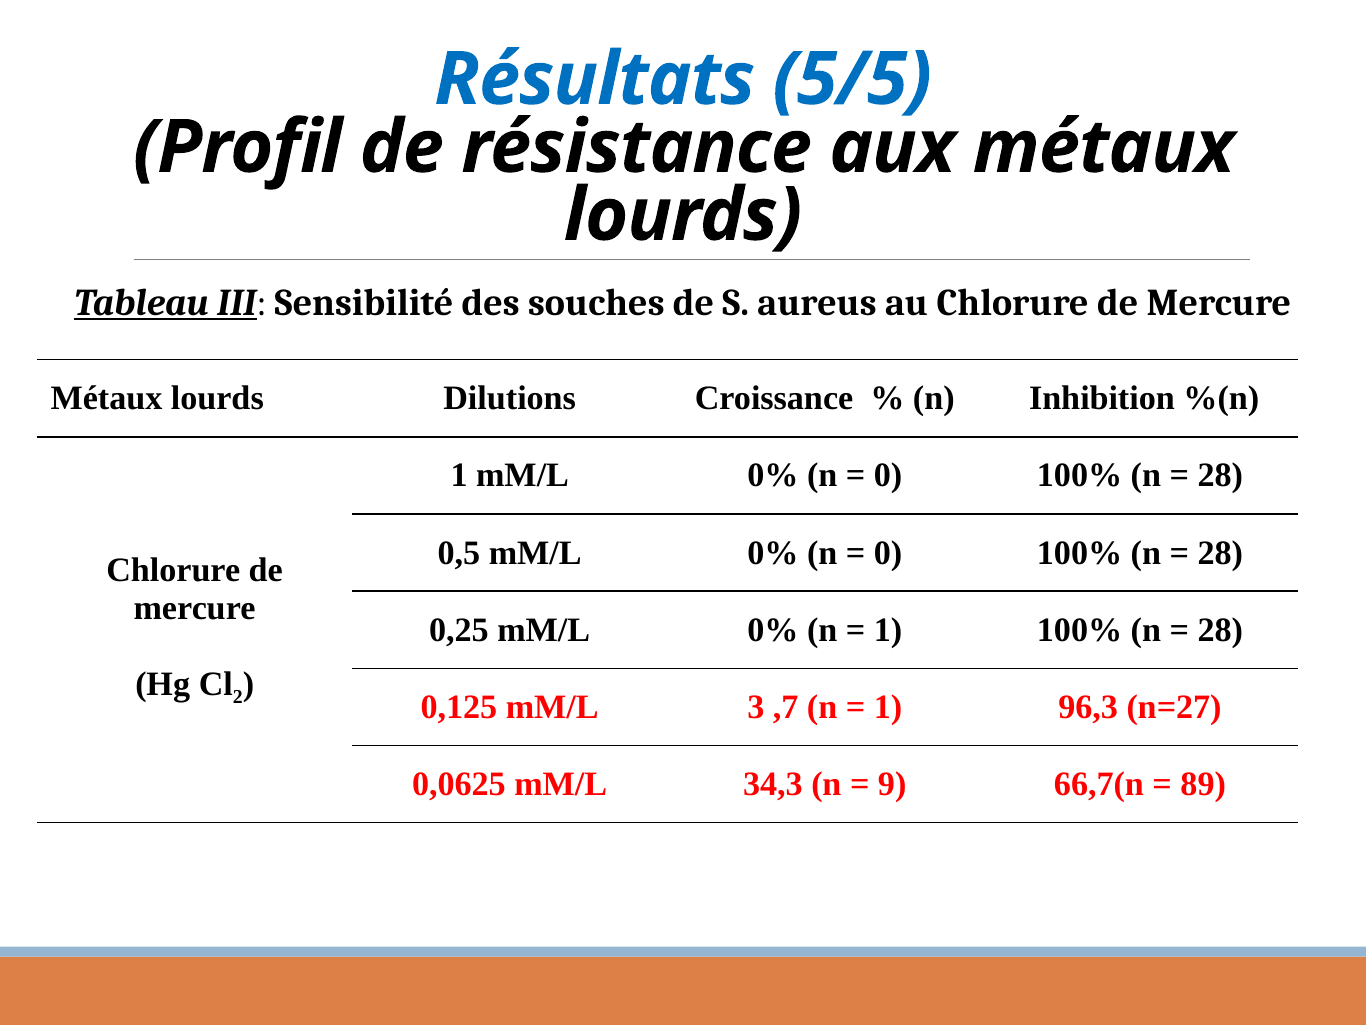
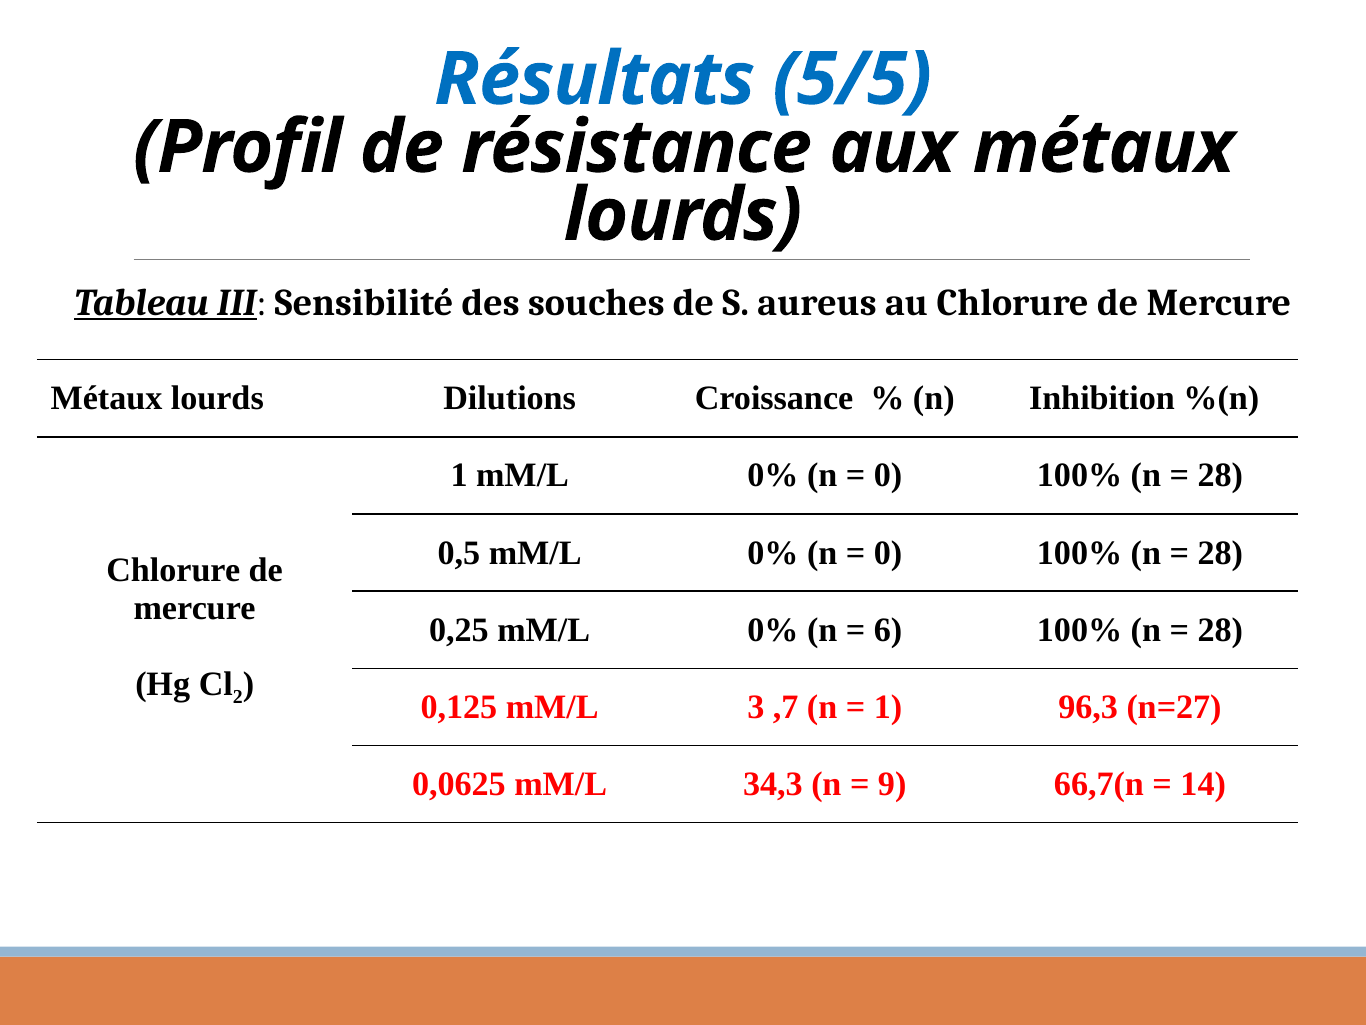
1 at (888, 630): 1 -> 6
89: 89 -> 14
